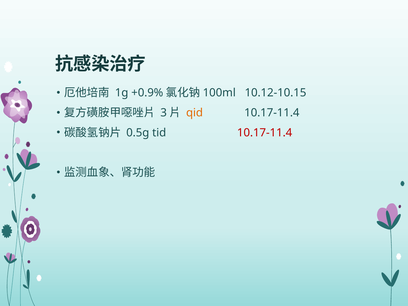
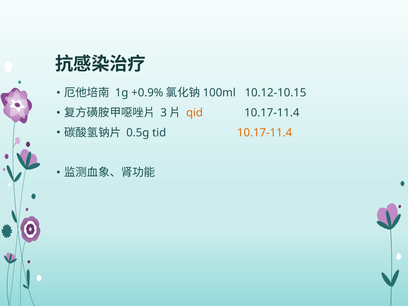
10.17-11.4 at (265, 133) colour: red -> orange
